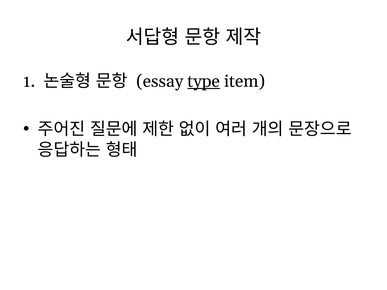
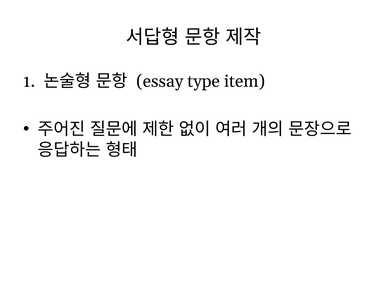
type underline: present -> none
